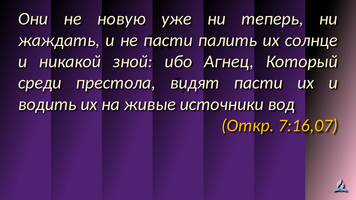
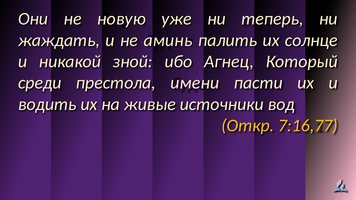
не пасти: пасти -> аминь
видят: видят -> имени
7:16,07: 7:16,07 -> 7:16,77
